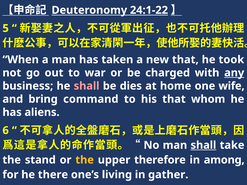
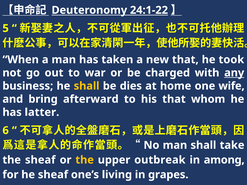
shall at (87, 86) colour: pink -> yellow
command: command -> afterward
aliens: aliens -> latter
shall at (203, 145) underline: present -> none
the stand: stand -> sheaf
therefore: therefore -> outbreak
he there: there -> sheaf
gather: gather -> grapes
